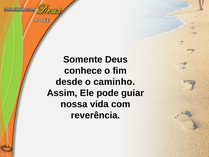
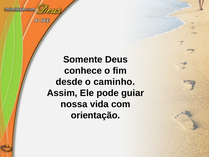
reverência: reverência -> orientação
